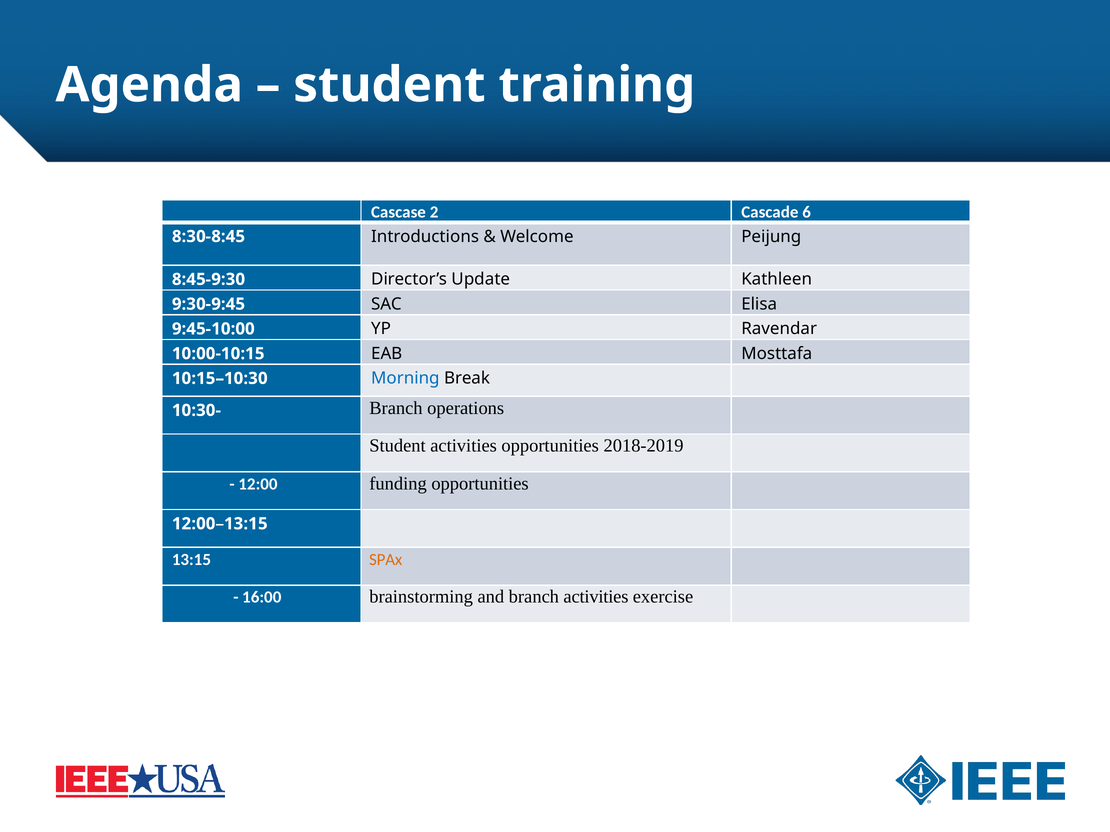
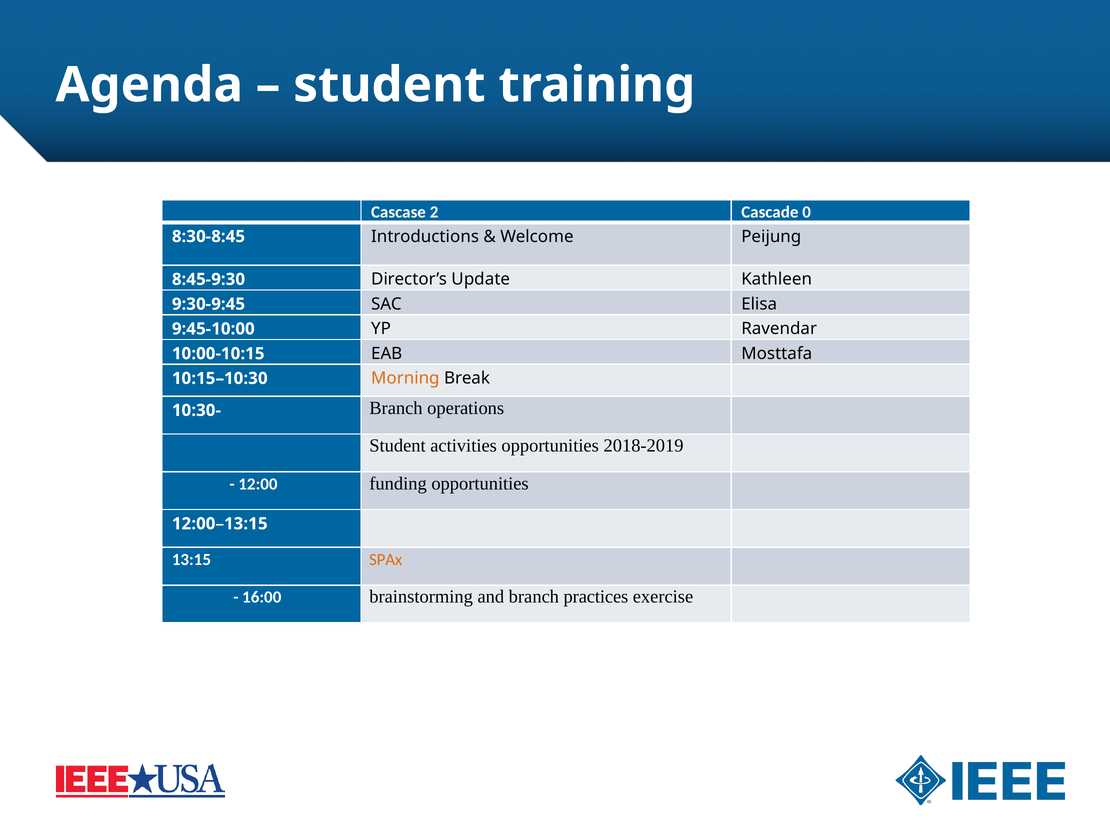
6: 6 -> 0
Morning colour: blue -> orange
branch activities: activities -> practices
